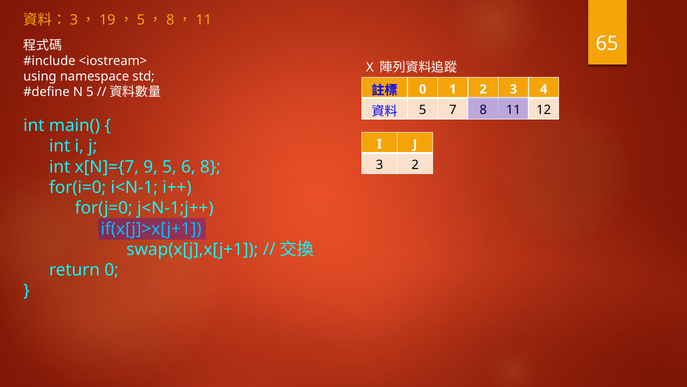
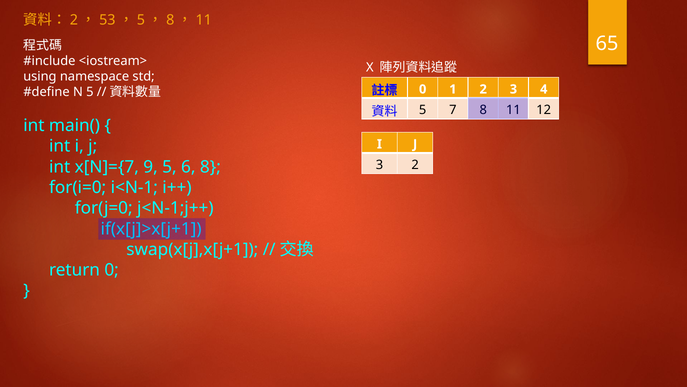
3 at (74, 20): 3 -> 2
19: 19 -> 53
